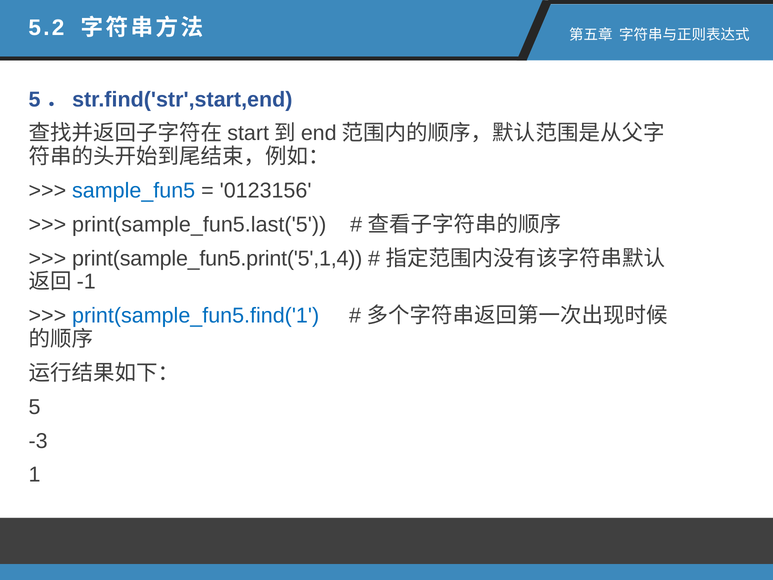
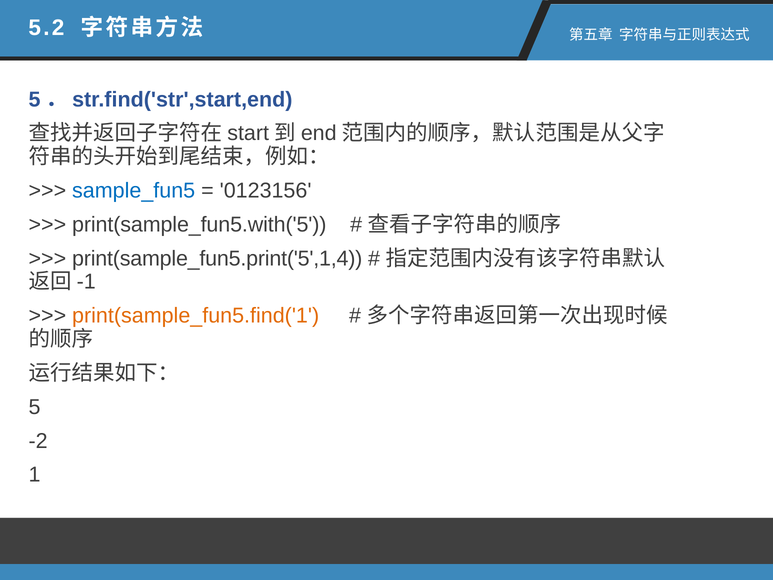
print(sample_fun5.last('5: print(sample_fun5.last('5 -> print(sample_fun5.with('5
print(sample_fun5.find('1 colour: blue -> orange
-3: -3 -> -2
